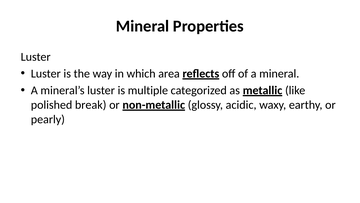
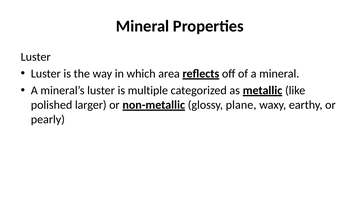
break: break -> larger
acidic: acidic -> plane
